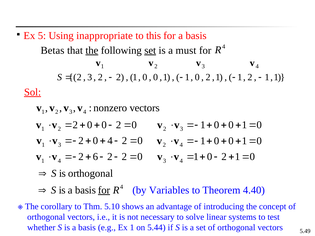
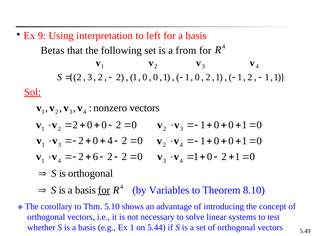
5: 5 -> 9
inappropriate: inappropriate -> interpretation
this: this -> left
the at (92, 50) underline: present -> none
set at (150, 50) underline: present -> none
must: must -> from
4.40: 4.40 -> 8.10
